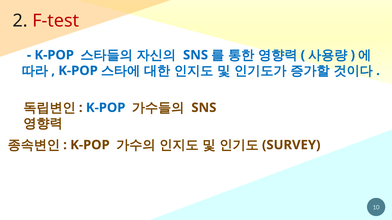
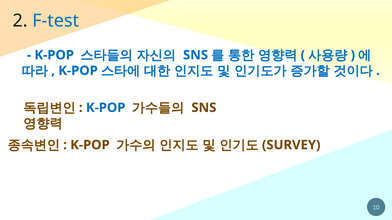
F-test colour: red -> blue
